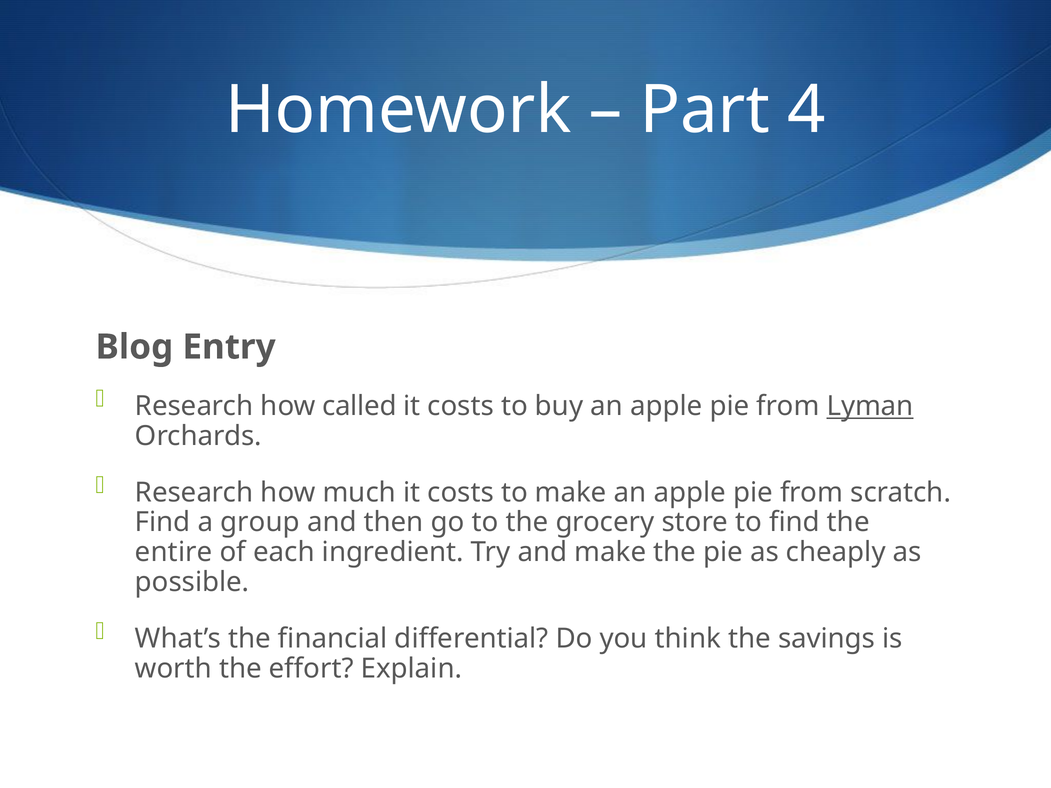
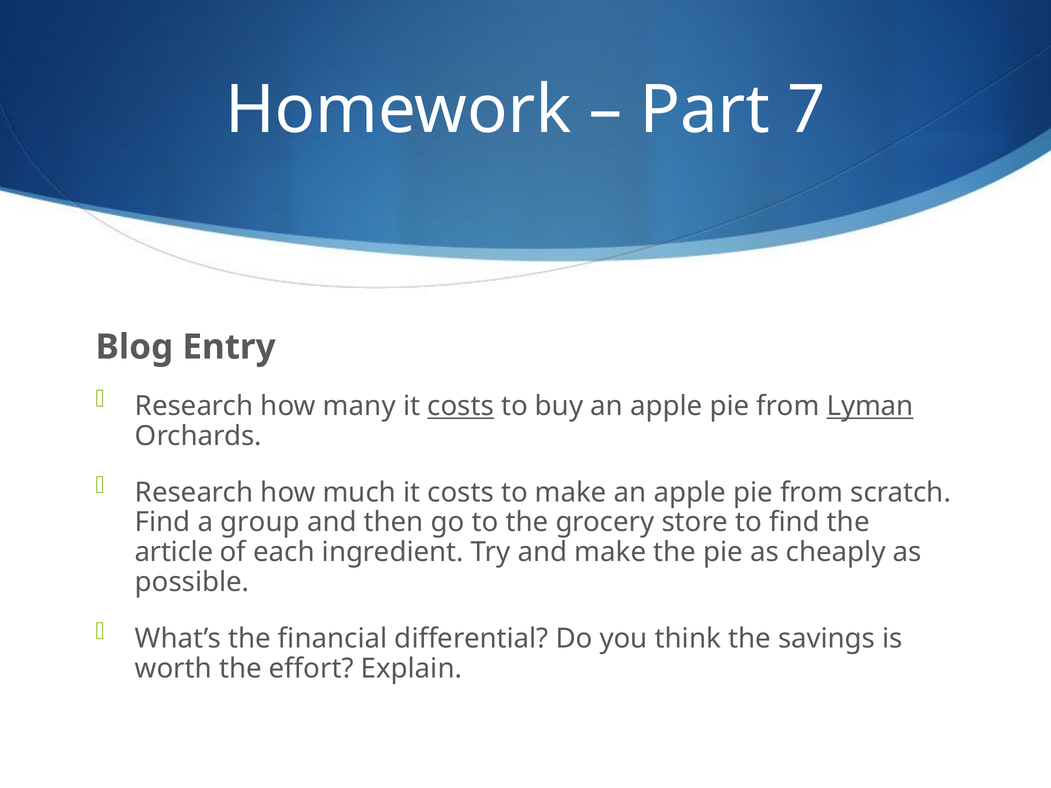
4: 4 -> 7
called: called -> many
costs at (461, 406) underline: none -> present
entire: entire -> article
